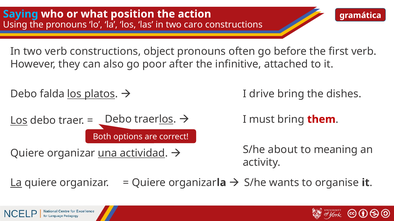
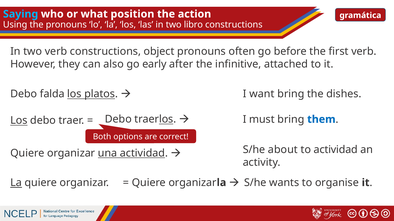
caro: caro -> libro
poor: poor -> early
drive: drive -> want
them colour: red -> blue
to meaning: meaning -> actividad
